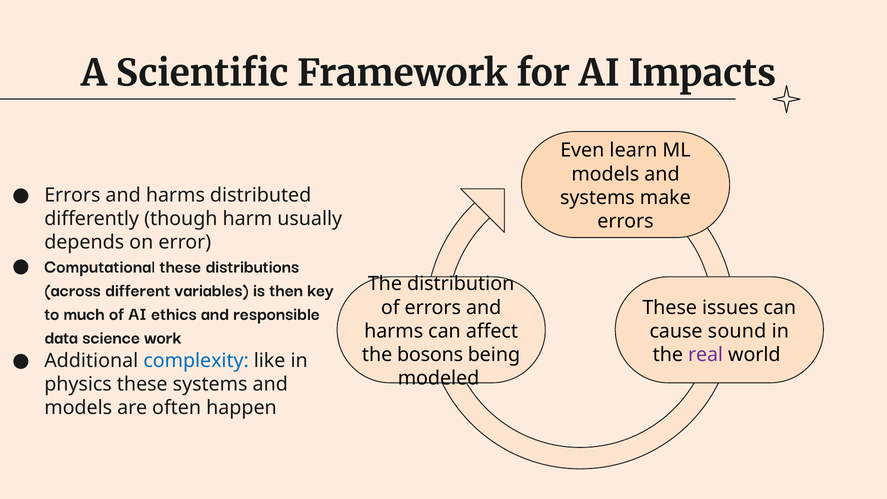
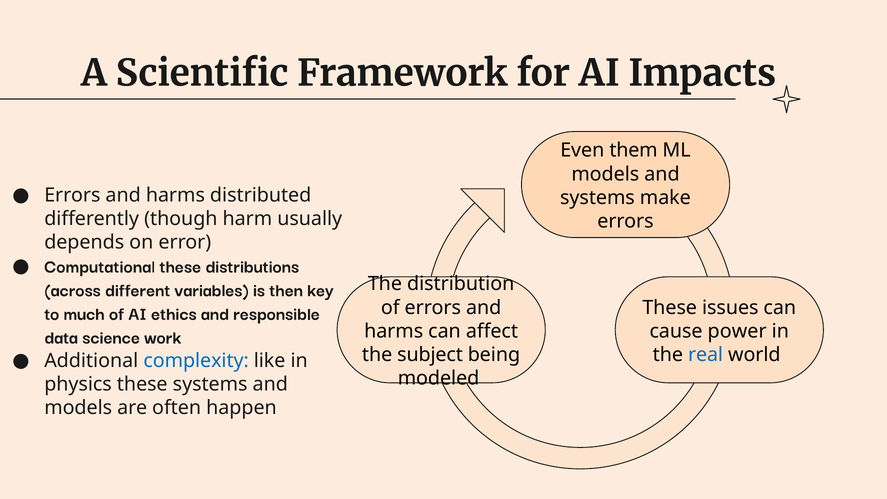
learn: learn -> them
sound: sound -> power
bosons: bosons -> subject
real colour: purple -> blue
